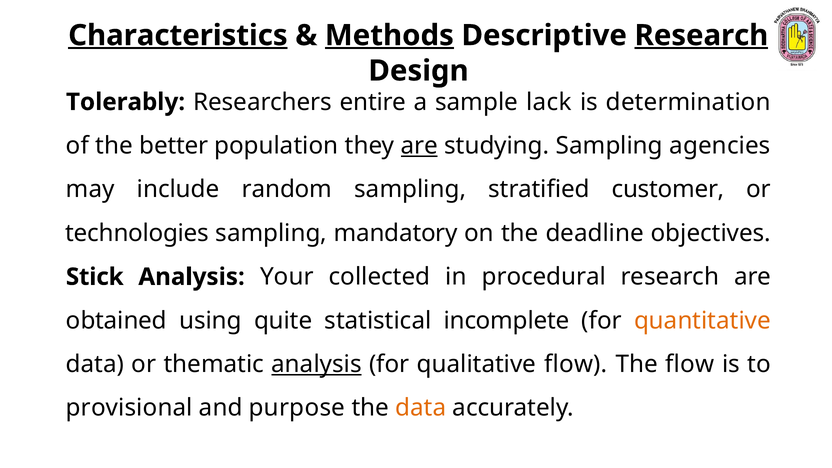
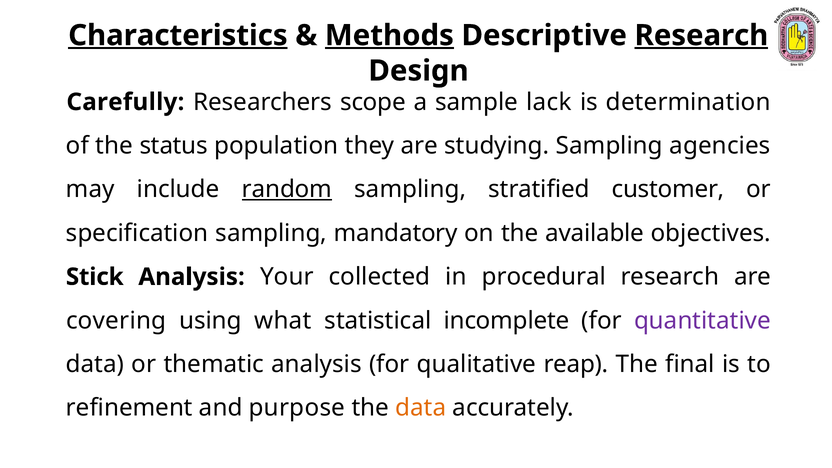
Tolerably: Tolerably -> Carefully
entire: entire -> scope
better: better -> status
are at (419, 146) underline: present -> none
random underline: none -> present
technologies: technologies -> specification
deadline: deadline -> available
obtained: obtained -> covering
quite: quite -> what
quantitative colour: orange -> purple
analysis at (317, 364) underline: present -> none
qualitative flow: flow -> reap
The flow: flow -> final
provisional: provisional -> refinement
